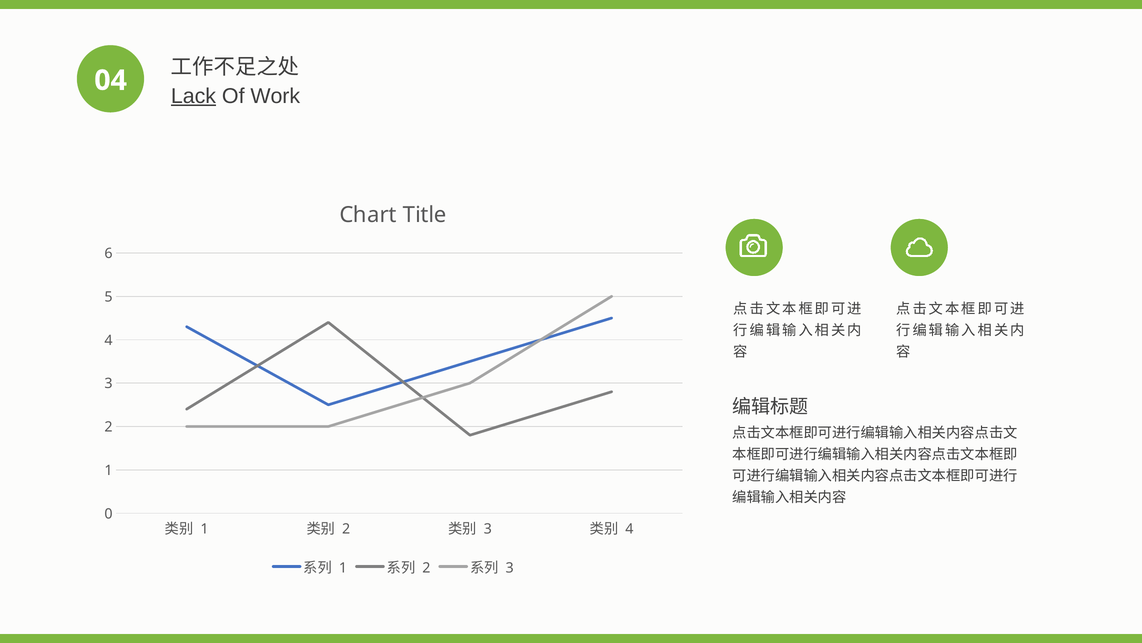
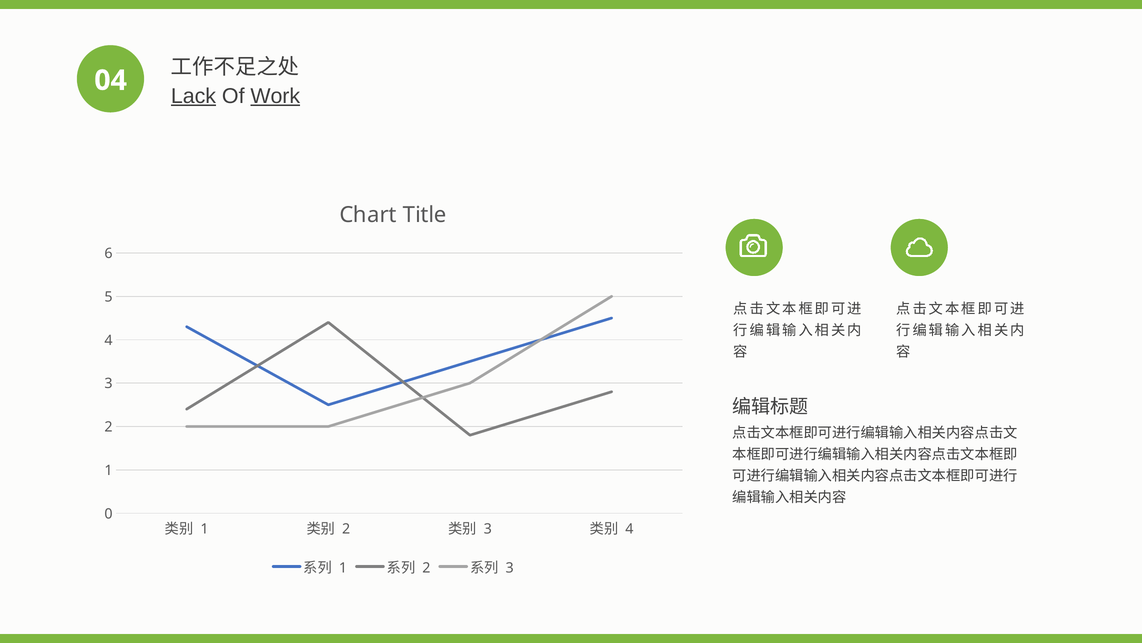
Work underline: none -> present
